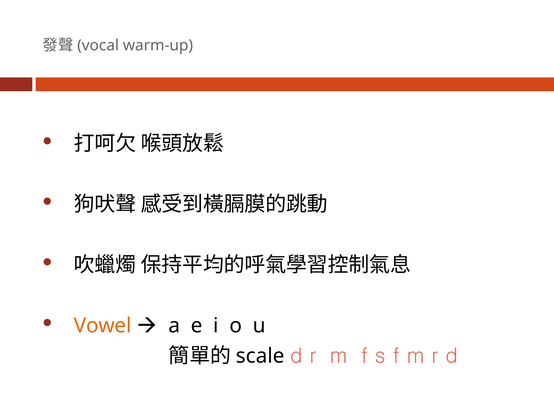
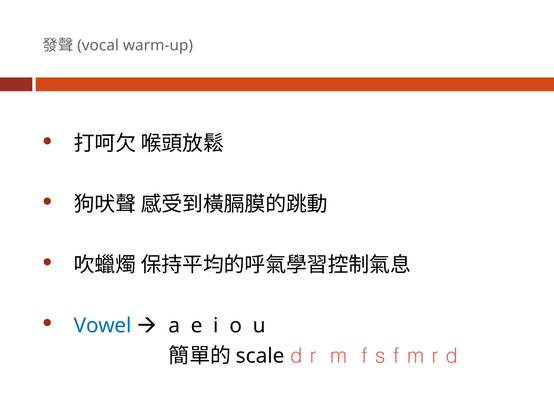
Vowel colour: orange -> blue
